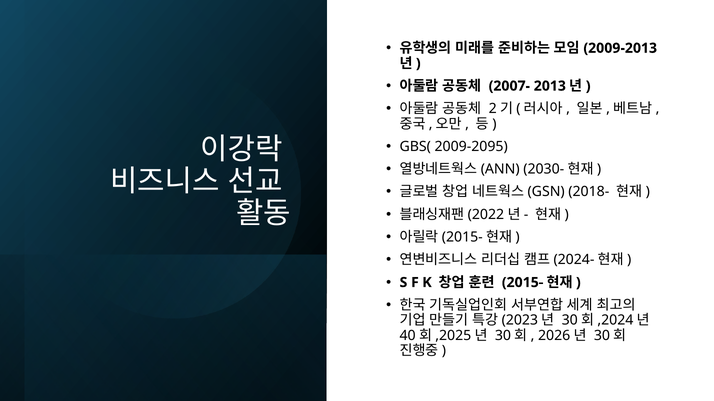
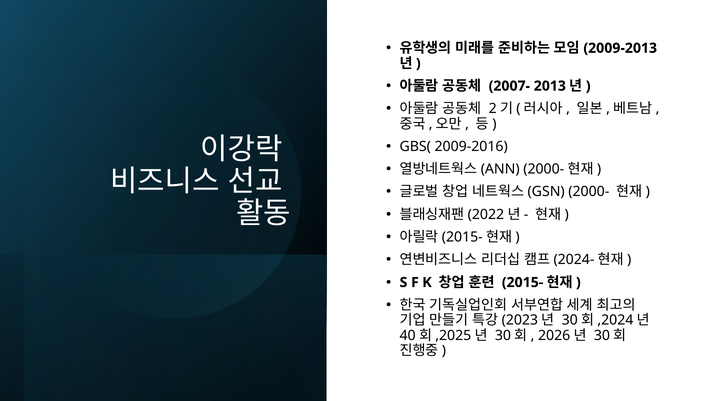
2009-2095: 2009-2095 -> 2009-2016
2030- at (544, 169): 2030- -> 2000-
2018- at (589, 192): 2018- -> 2000-
